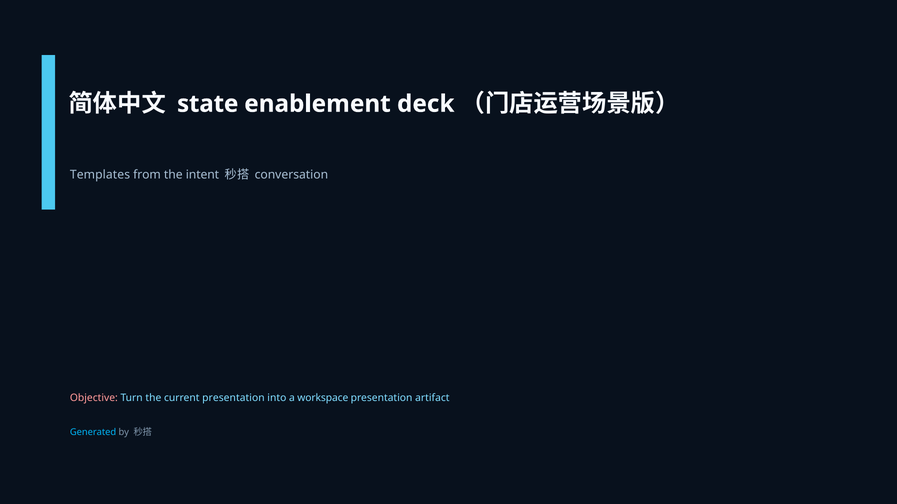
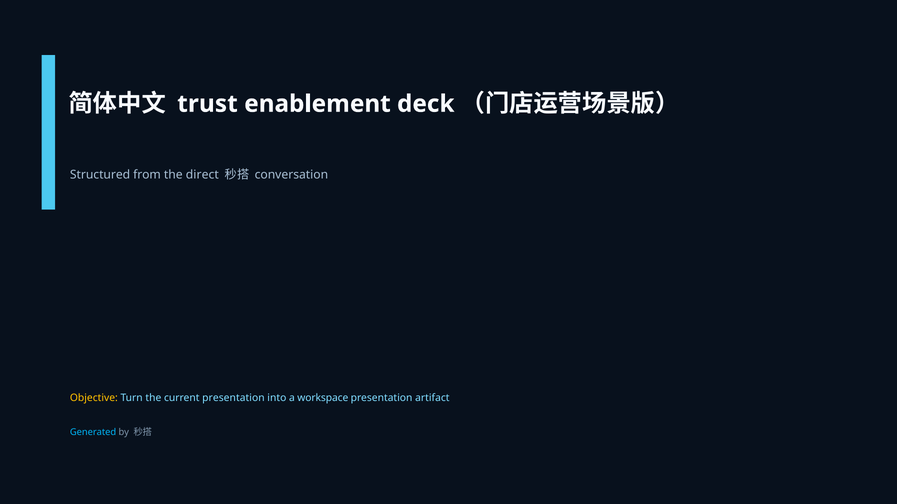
state: state -> trust
Templates: Templates -> Structured
intent: intent -> direct
Objective colour: pink -> yellow
